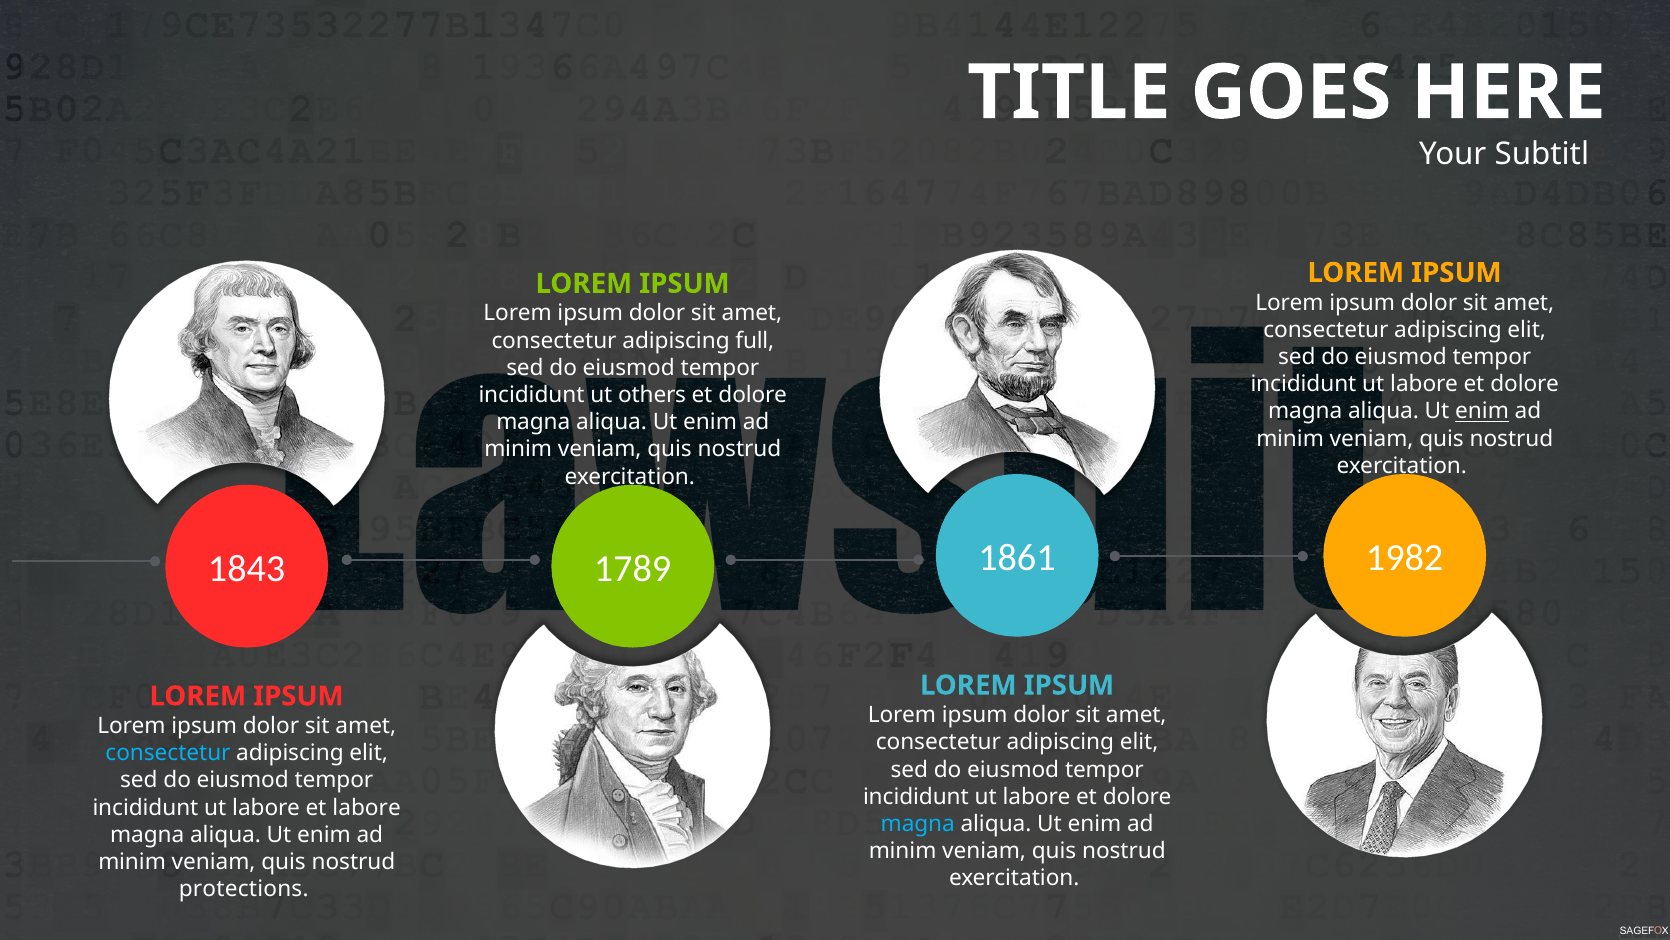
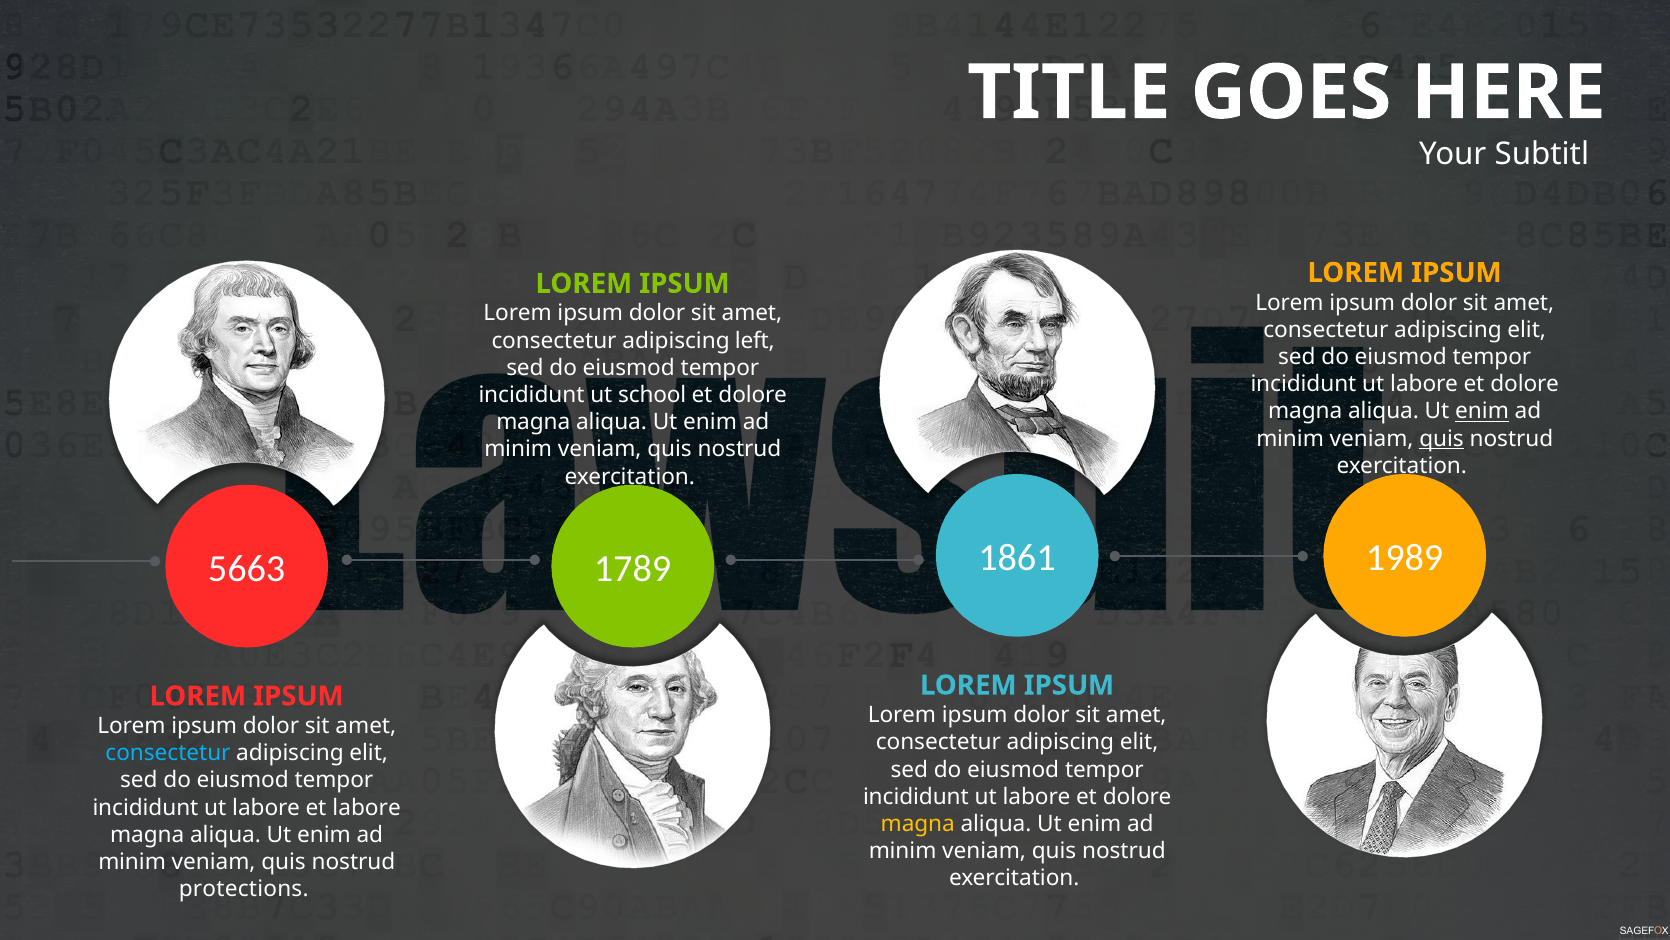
full: full -> left
others: others -> school
quis at (1442, 438) underline: none -> present
1982: 1982 -> 1989
1843: 1843 -> 5663
magna at (918, 823) colour: light blue -> yellow
